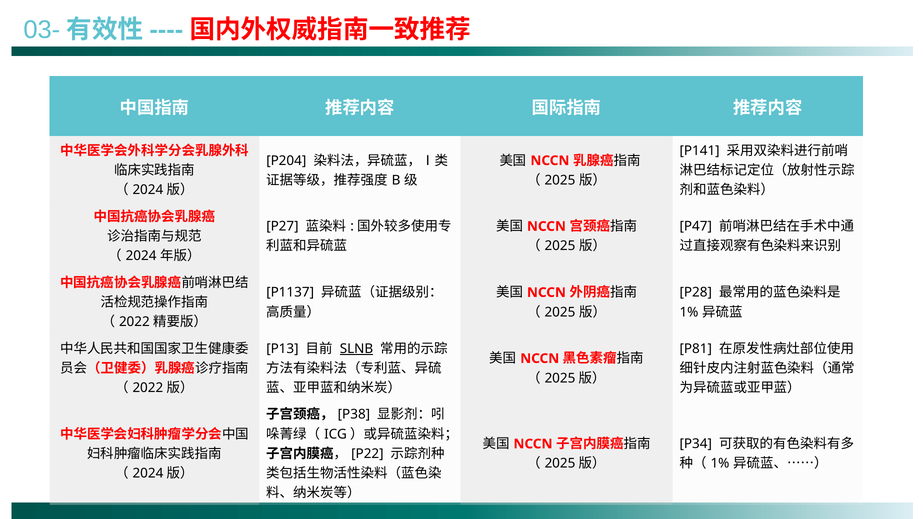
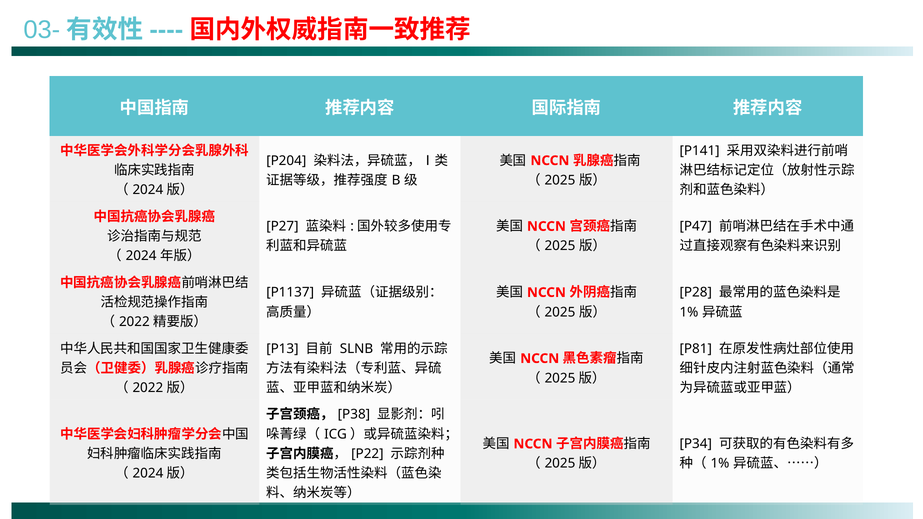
SLNB underline: present -> none
